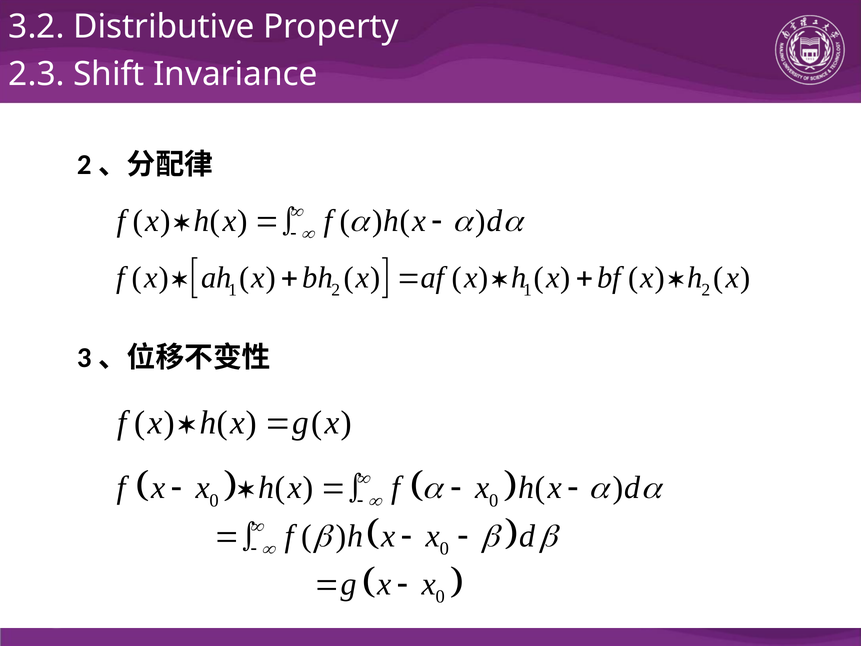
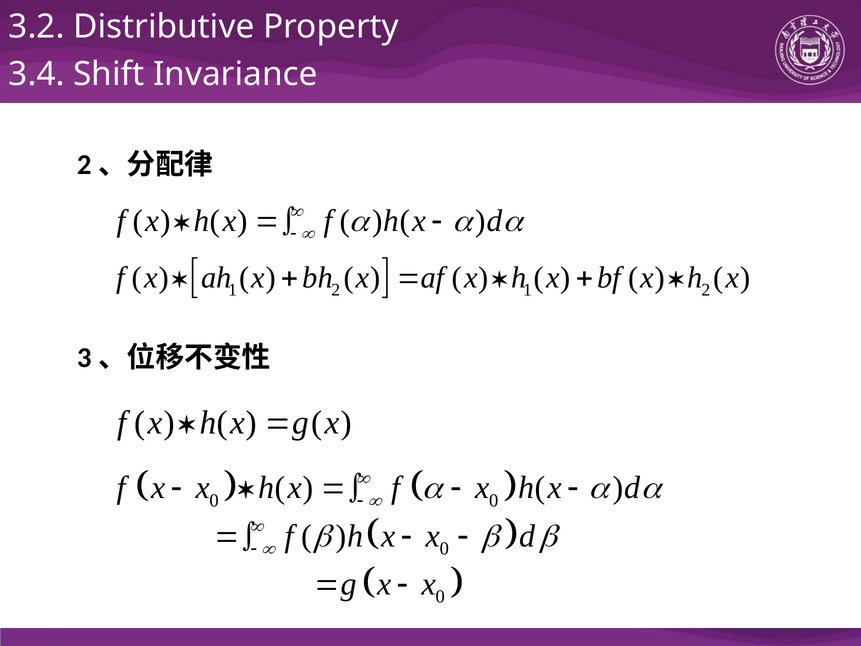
2.3: 2.3 -> 3.4
